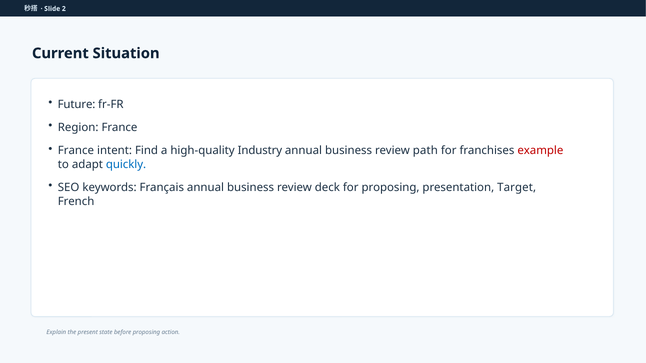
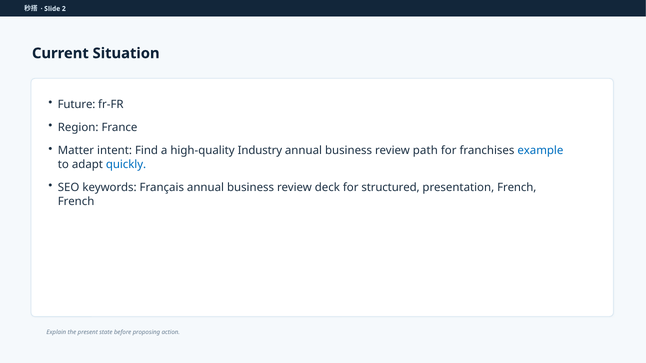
France at (76, 151): France -> Matter
example colour: red -> blue
for proposing: proposing -> structured
presentation Target: Target -> French
